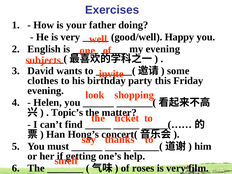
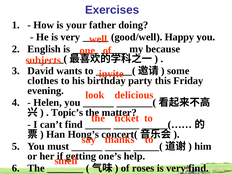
my evening: evening -> because
shopping: shopping -> delicious
very film: film -> find
